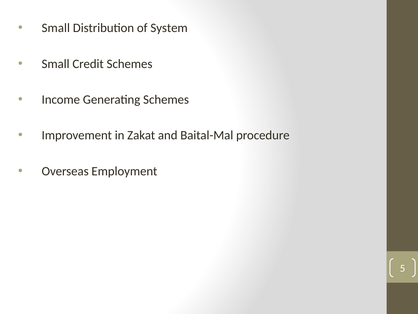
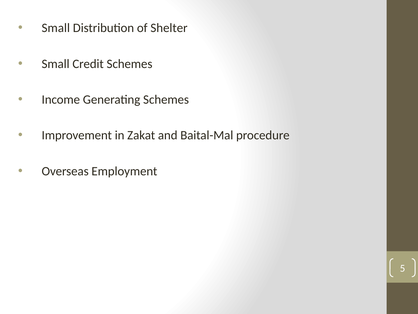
System: System -> Shelter
